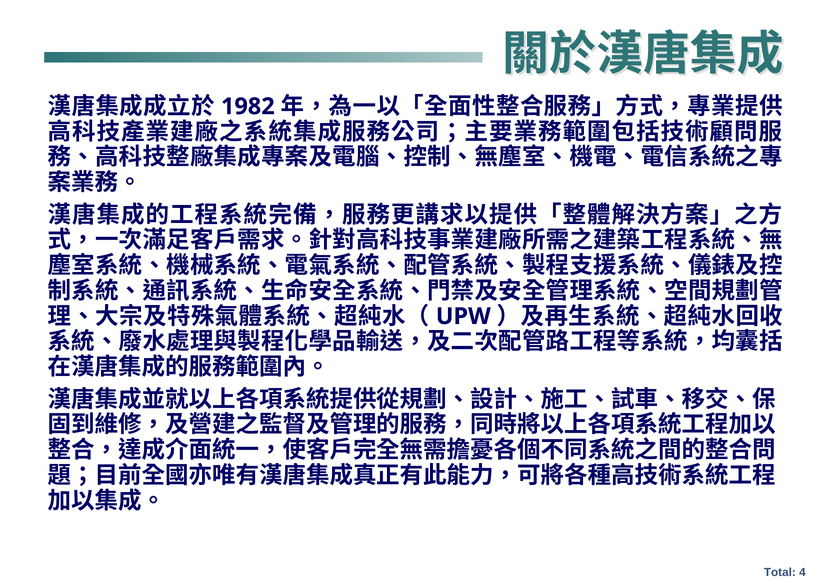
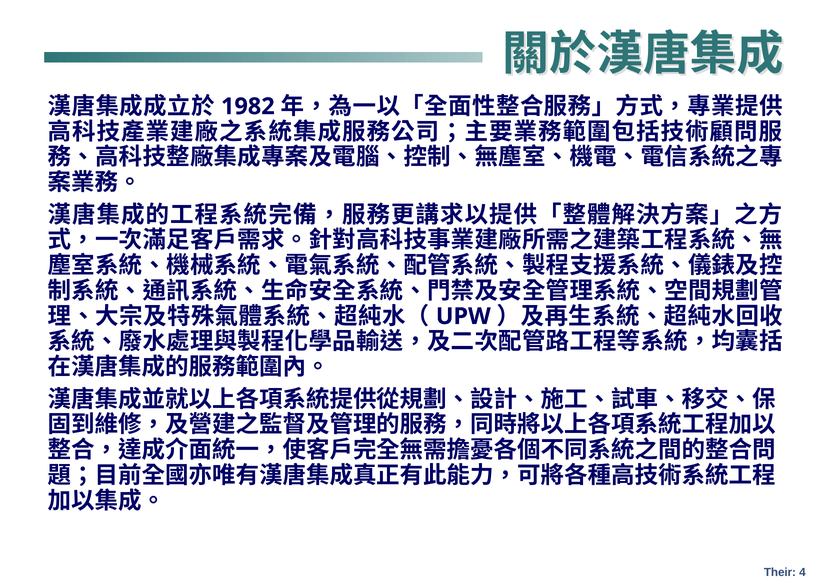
Total: Total -> Their
